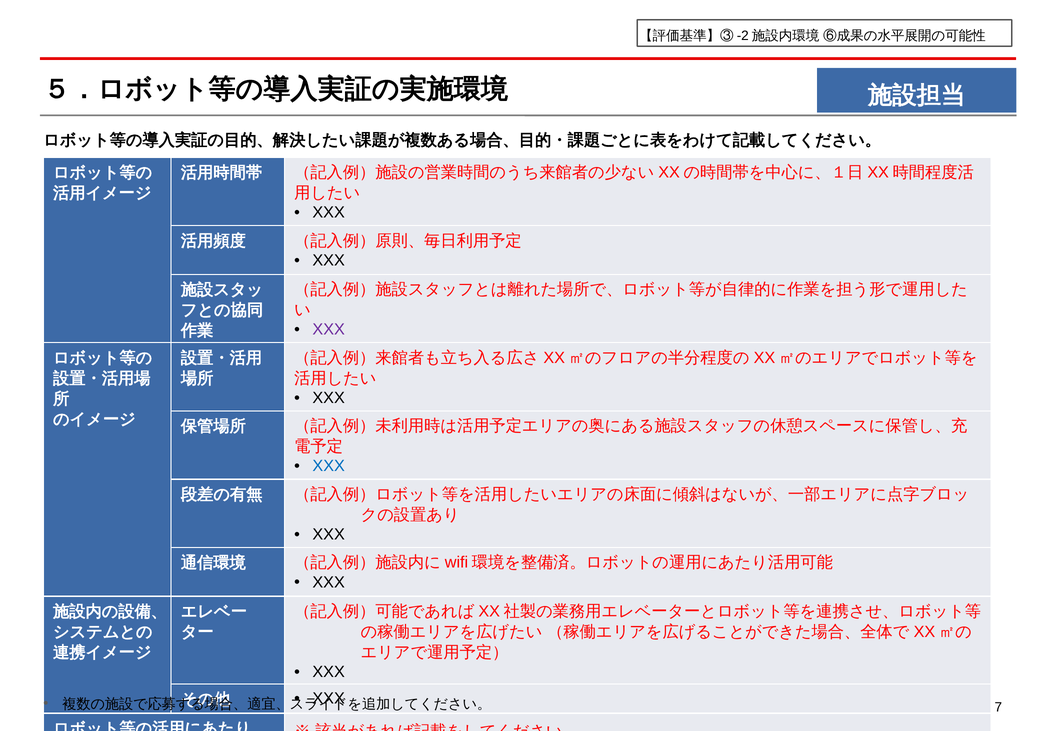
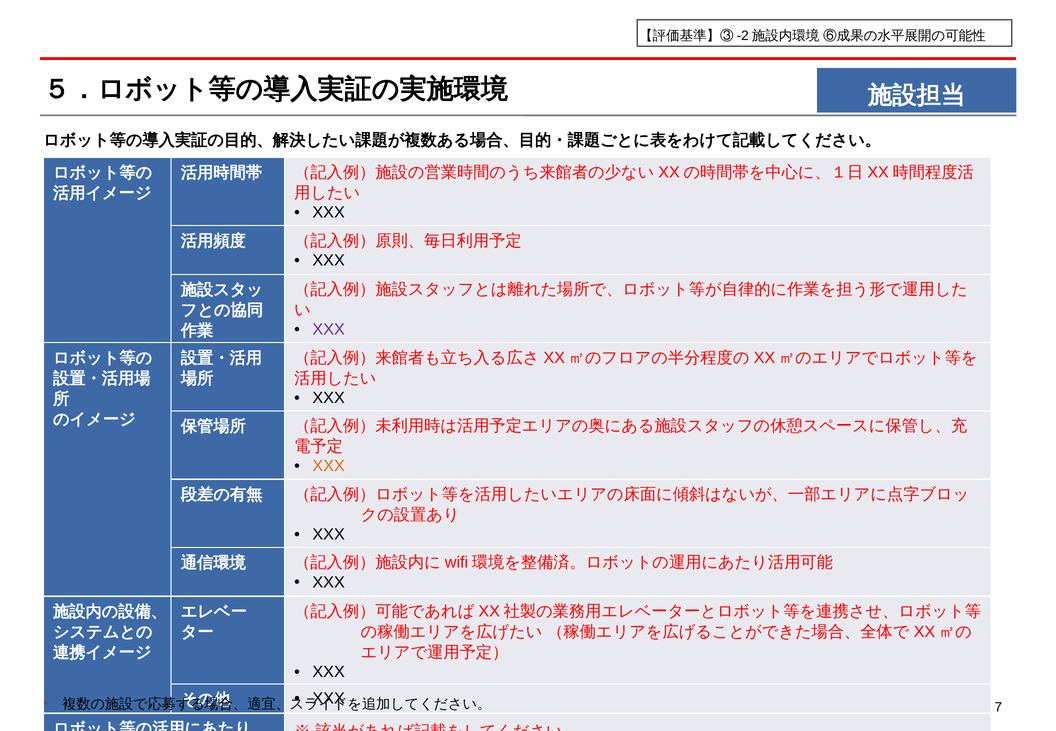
XXX at (329, 466) colour: blue -> orange
